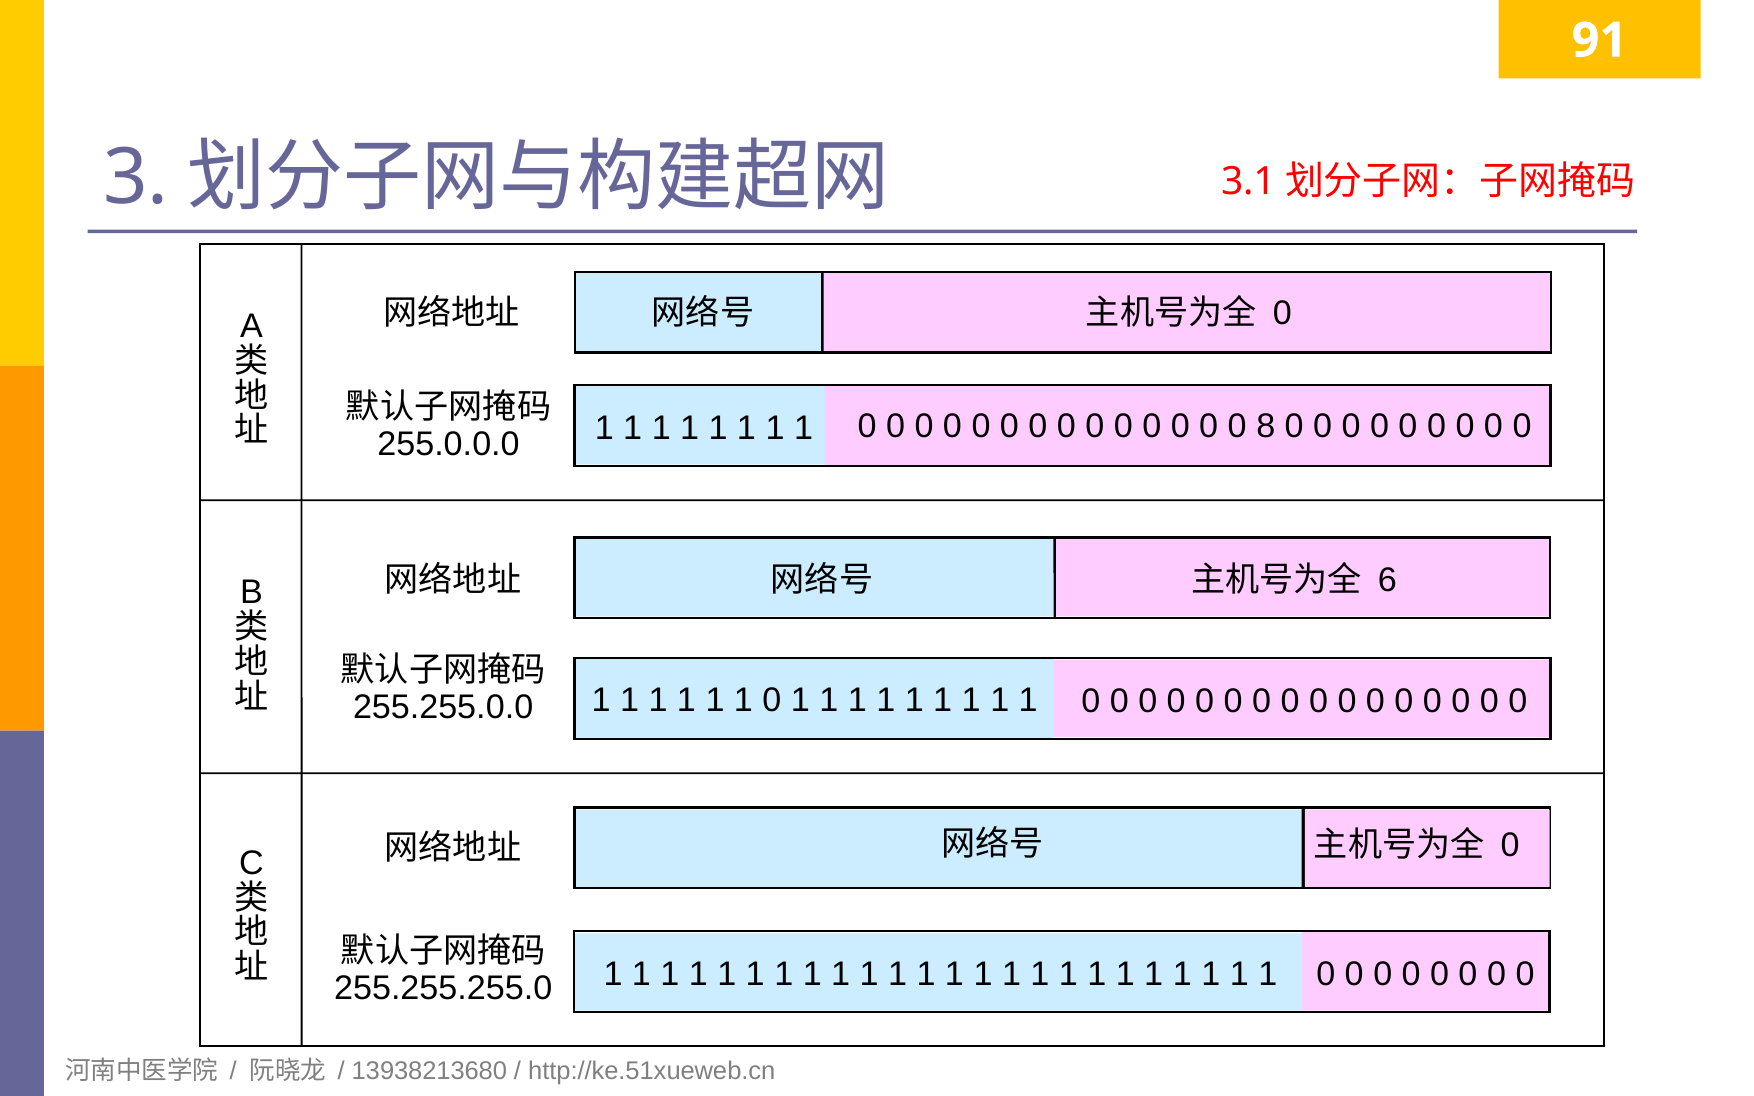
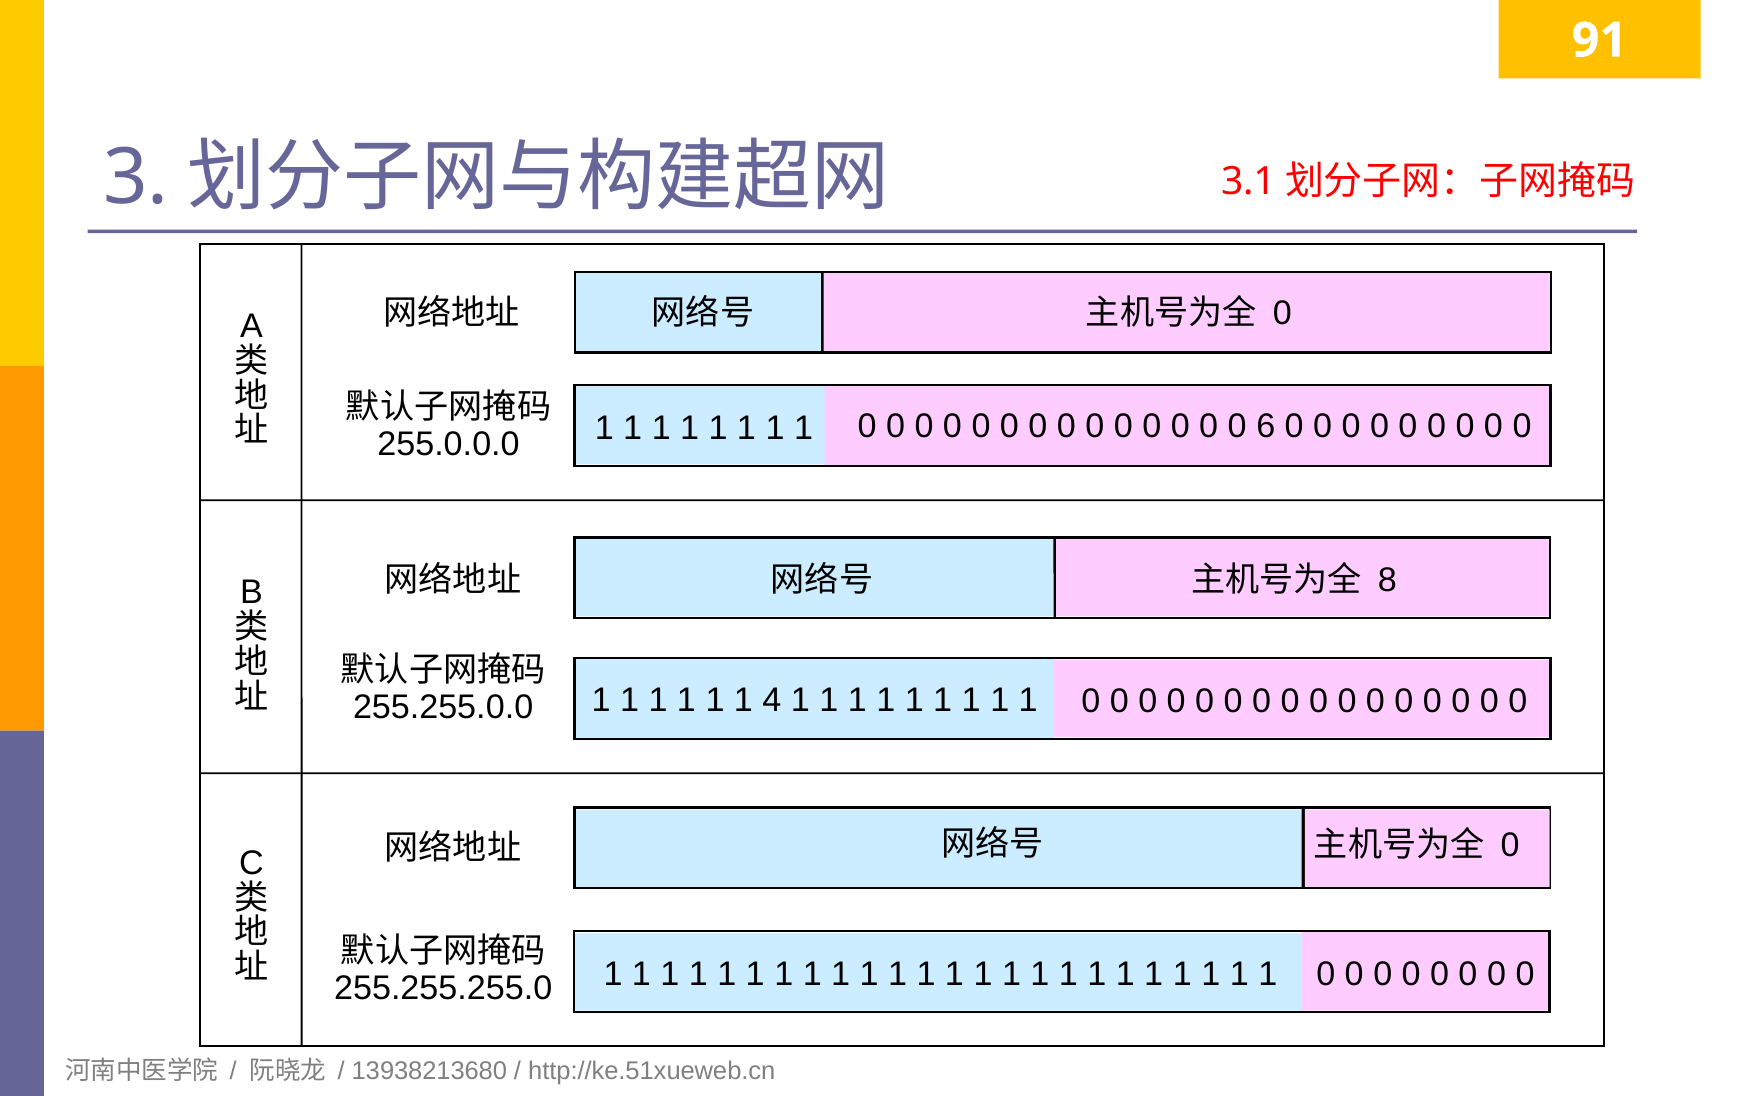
8: 8 -> 6
6: 6 -> 8
0 at (772, 701): 0 -> 4
